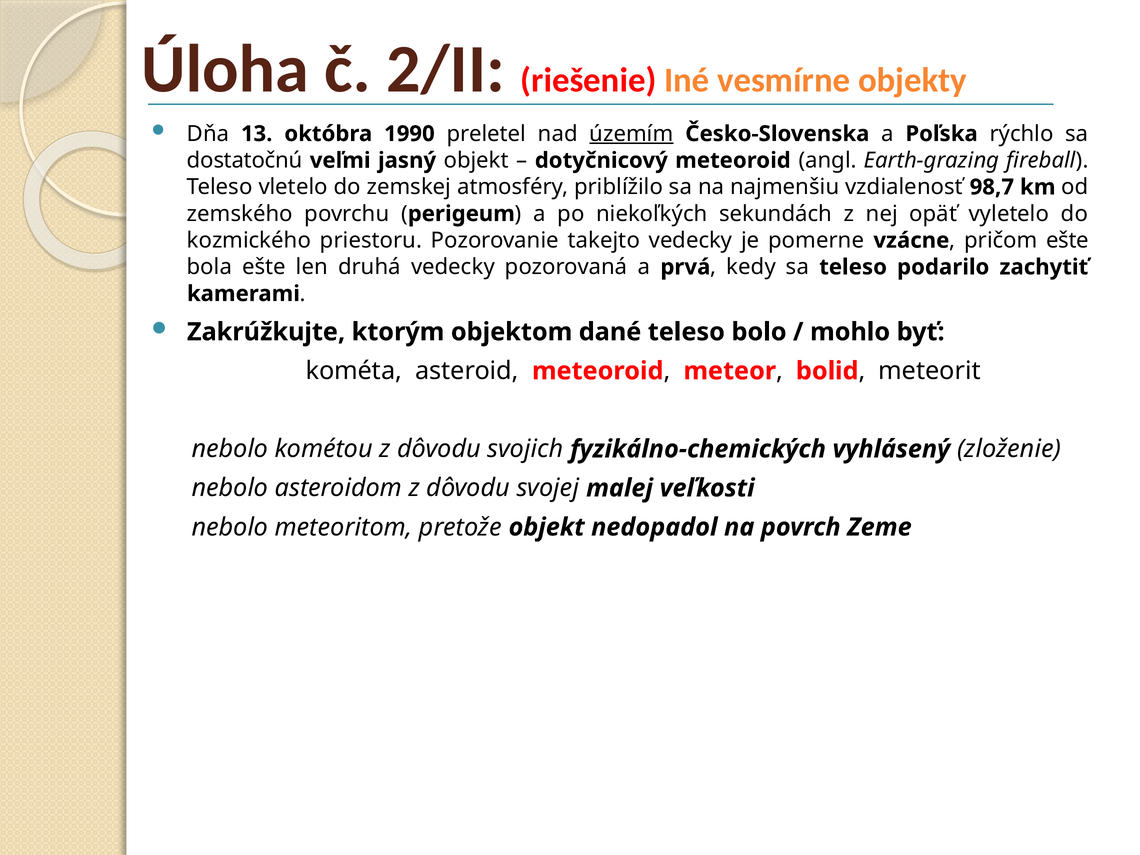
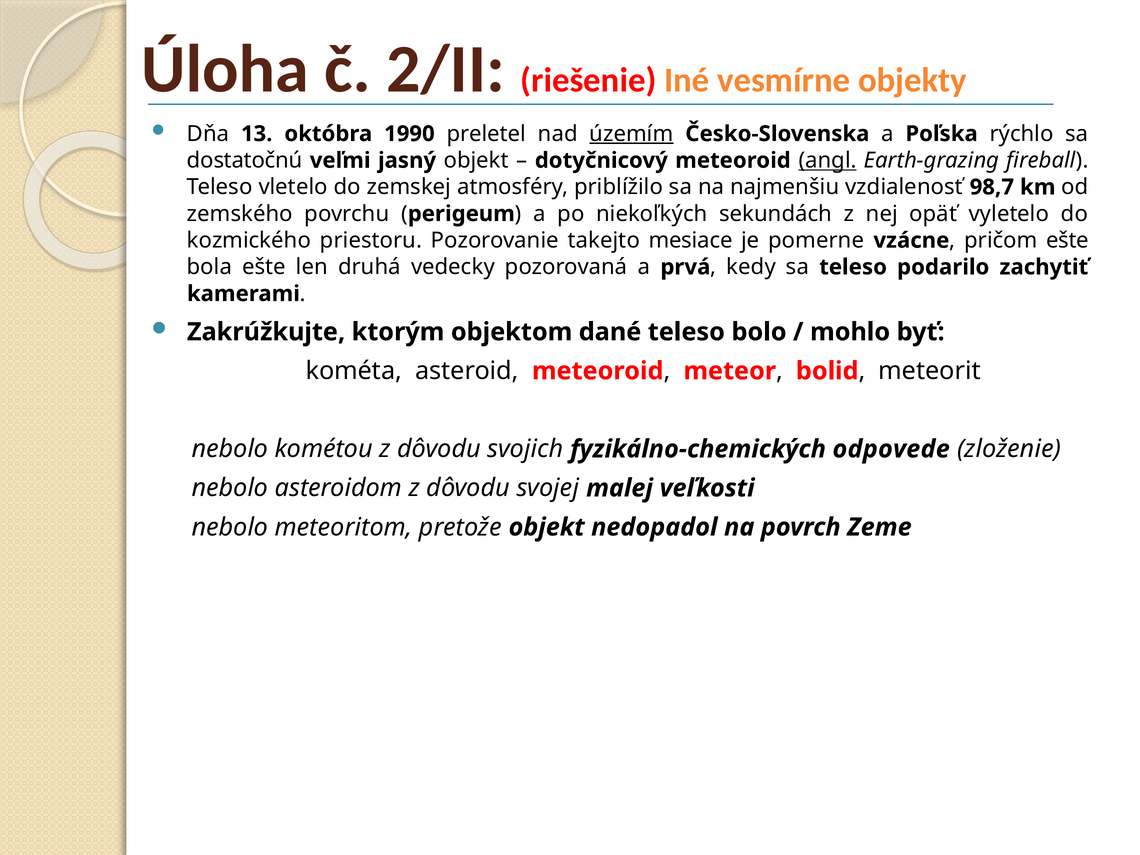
angl underline: none -> present
takejto vedecky: vedecky -> mesiace
vyhlásený: vyhlásený -> odpovede
